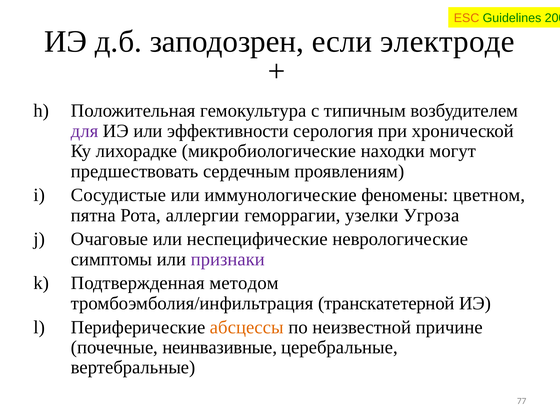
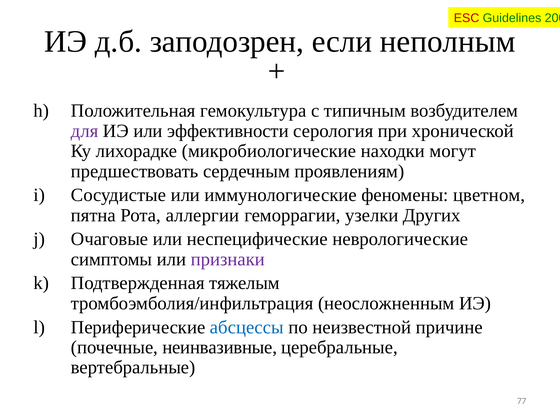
ESC colour: orange -> red
электроде: электроде -> неполным
Угроза: Угроза -> Других
методом: методом -> тяжелым
транскатетерной: транскатетерной -> неосложненным
абсцессы colour: orange -> blue
